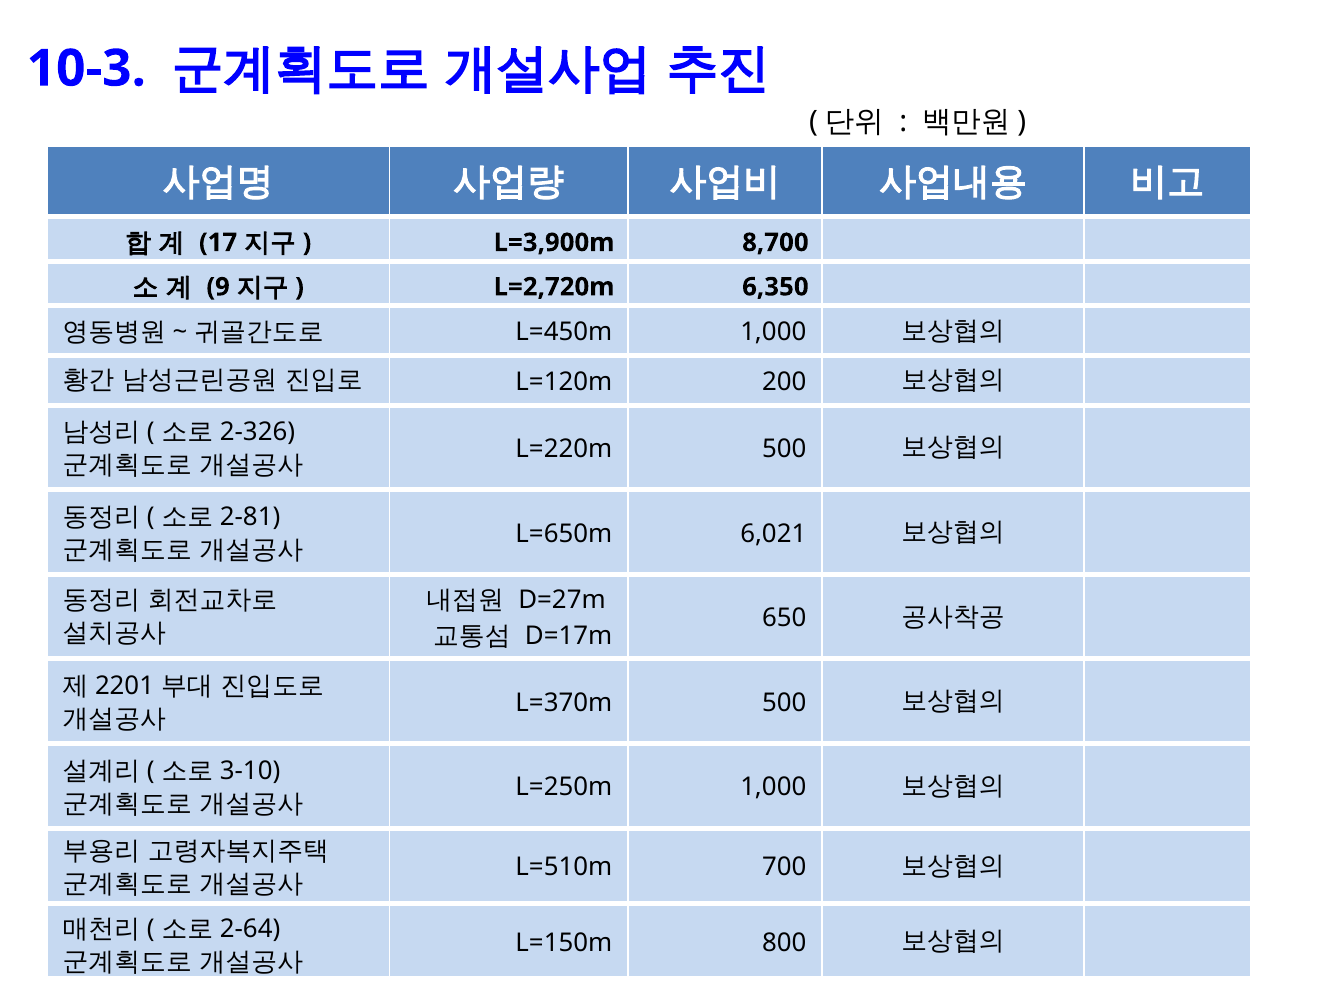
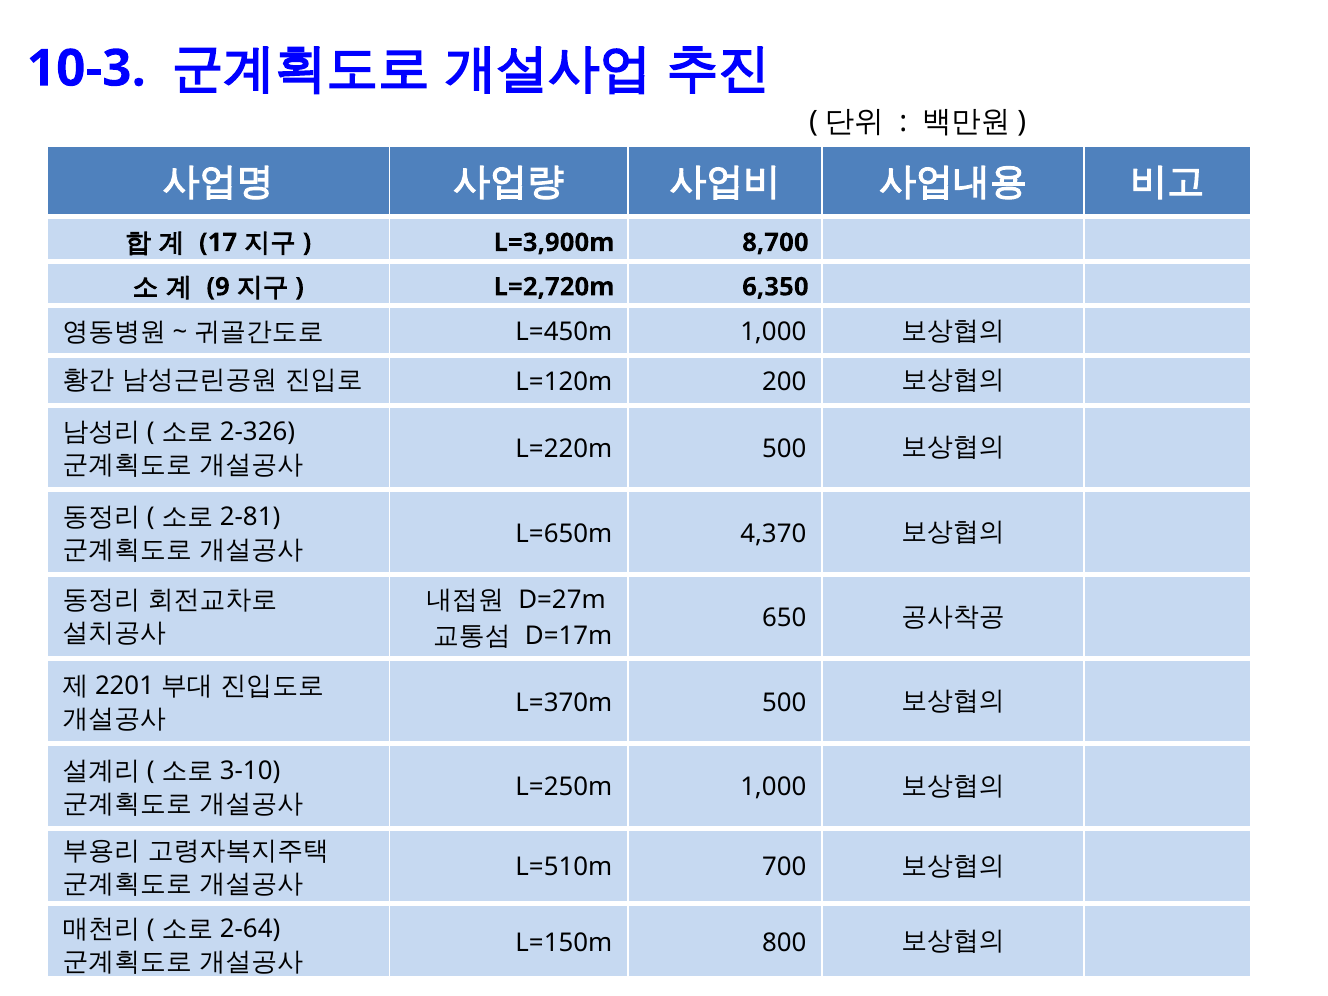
6,021: 6,021 -> 4,370
